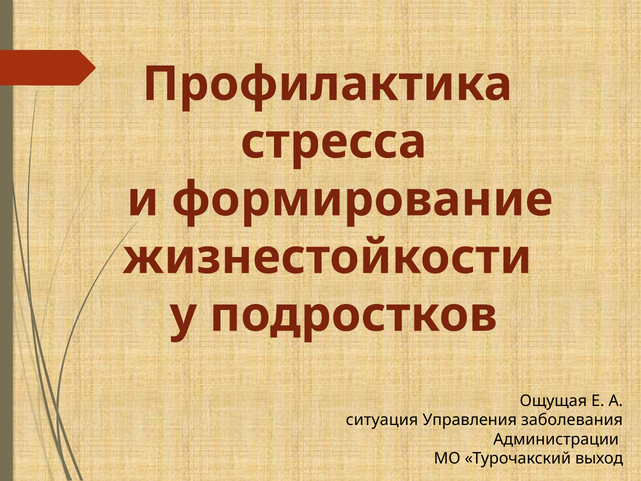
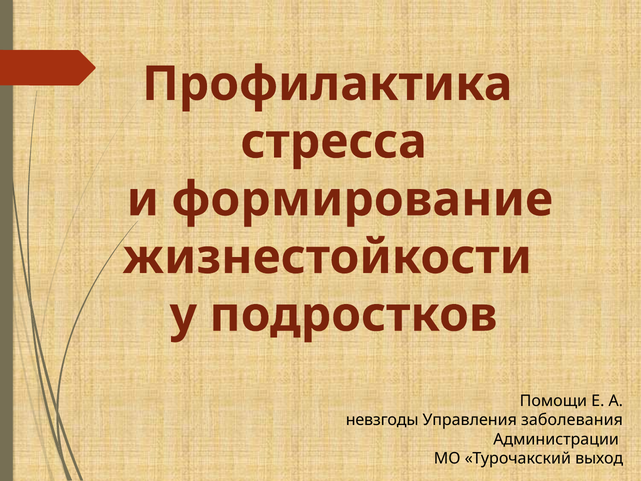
Ощущая: Ощущая -> Помощи
ситуация: ситуация -> невзгоды
